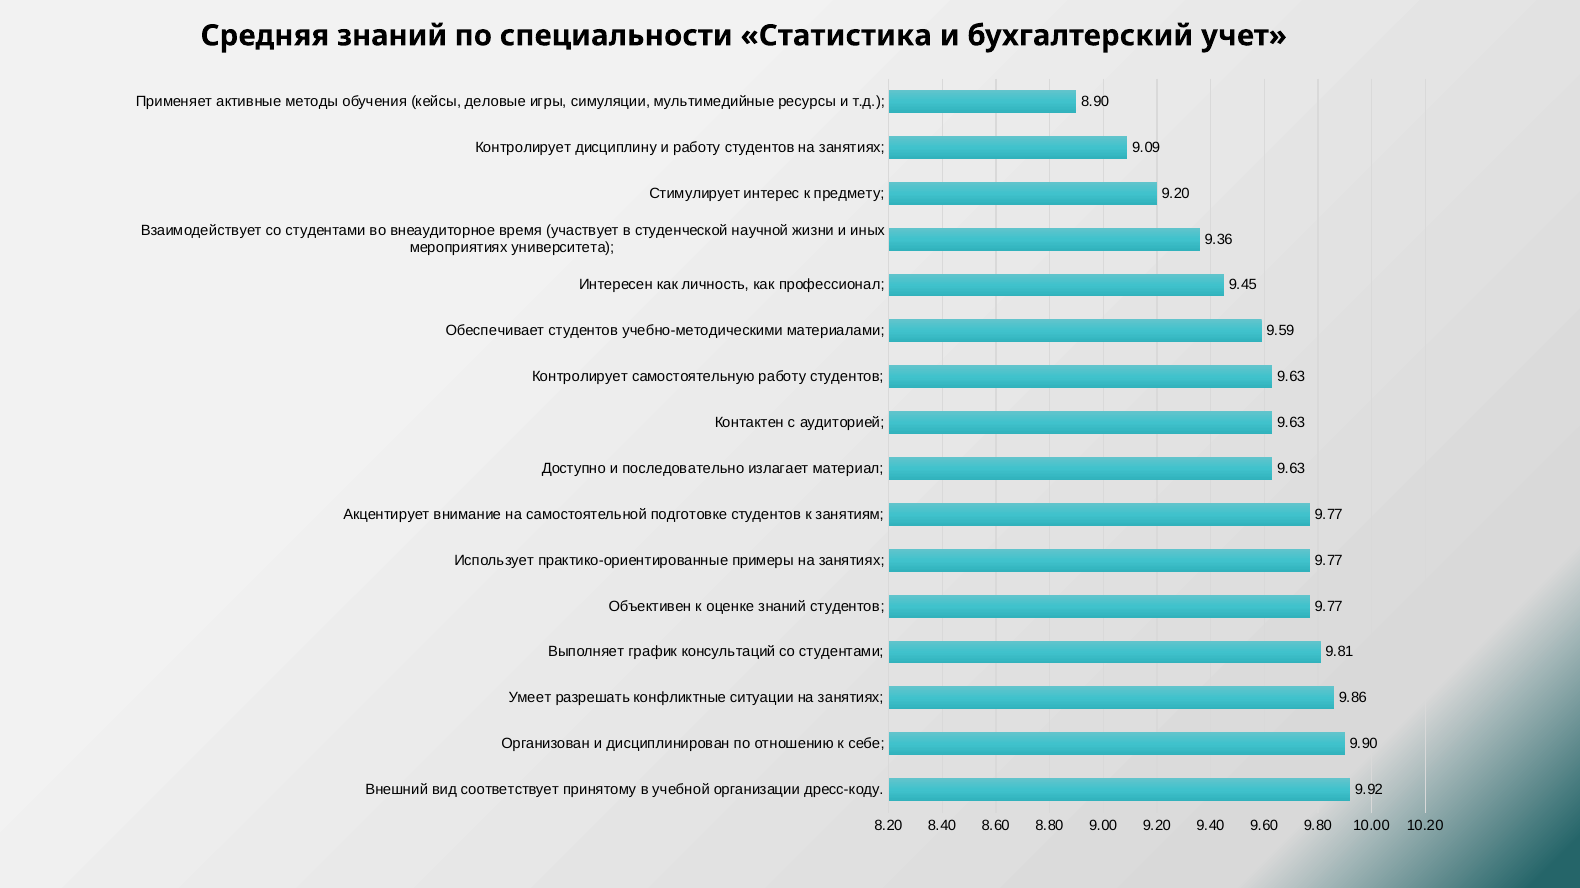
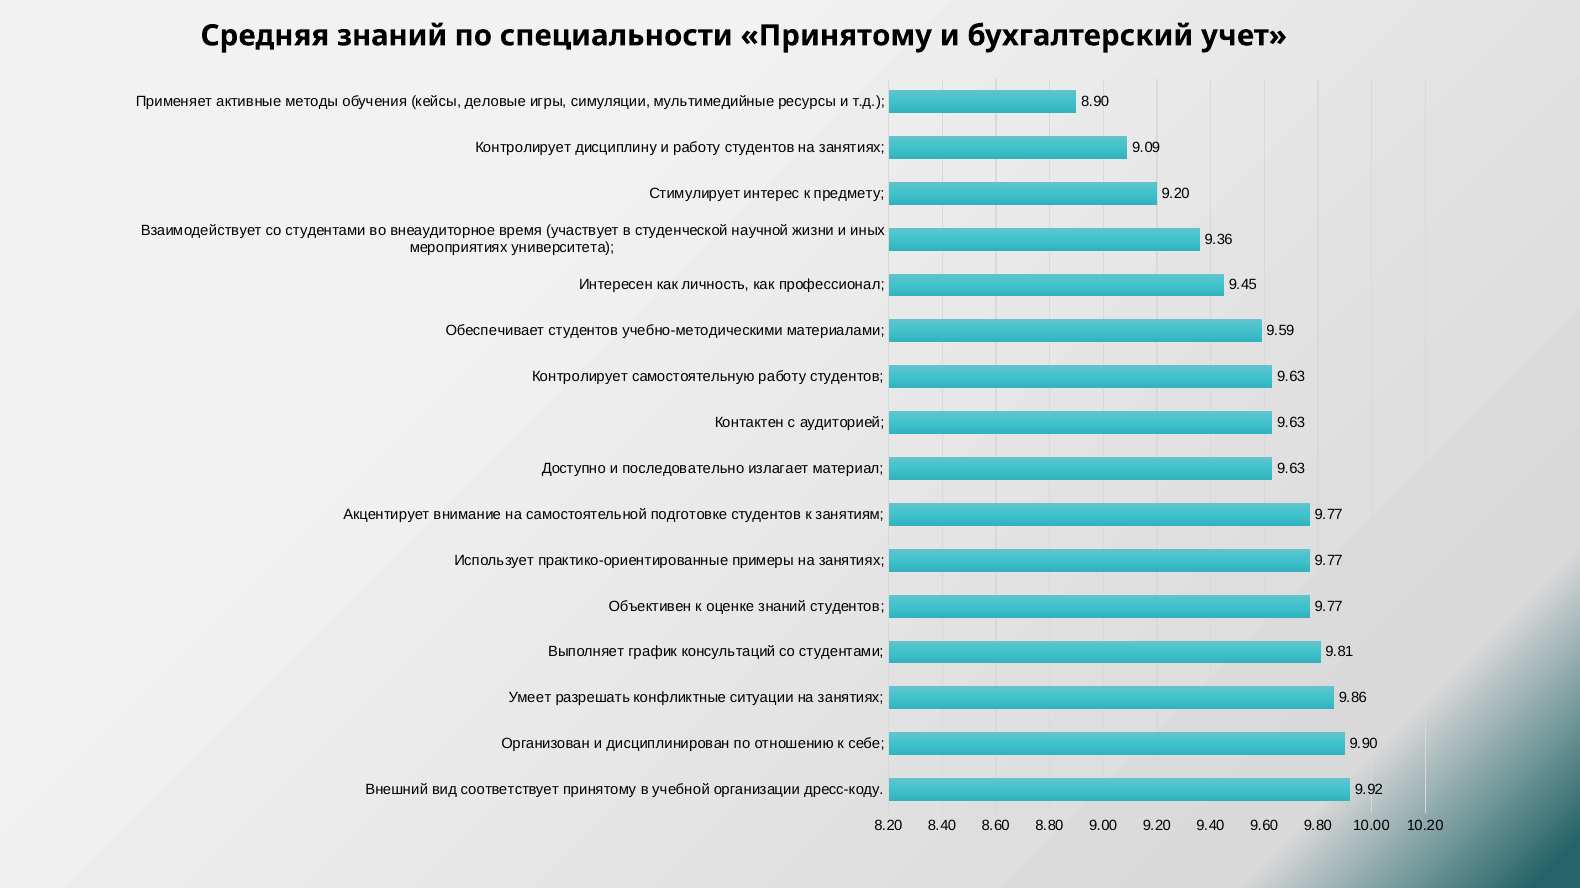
специальности Статистика: Статистика -> Принятому
